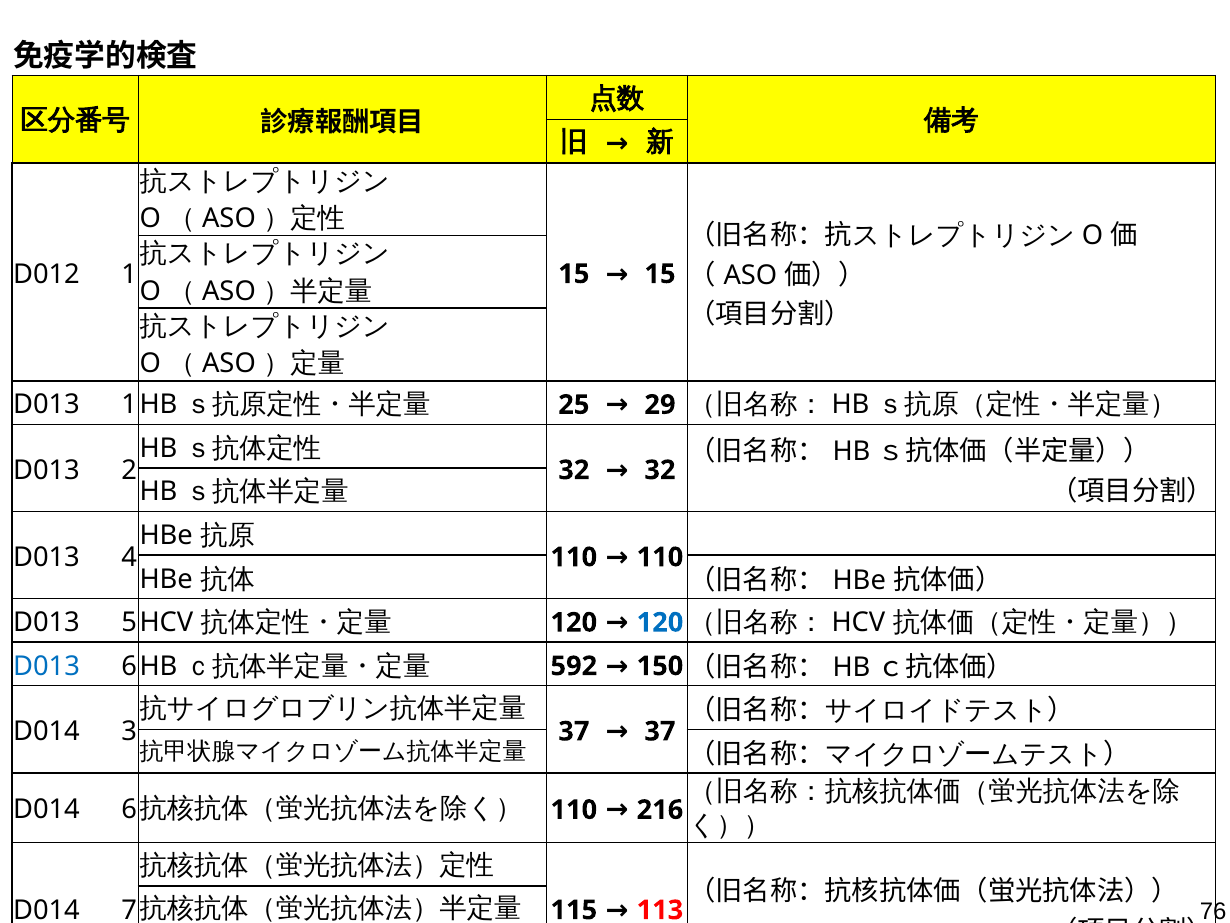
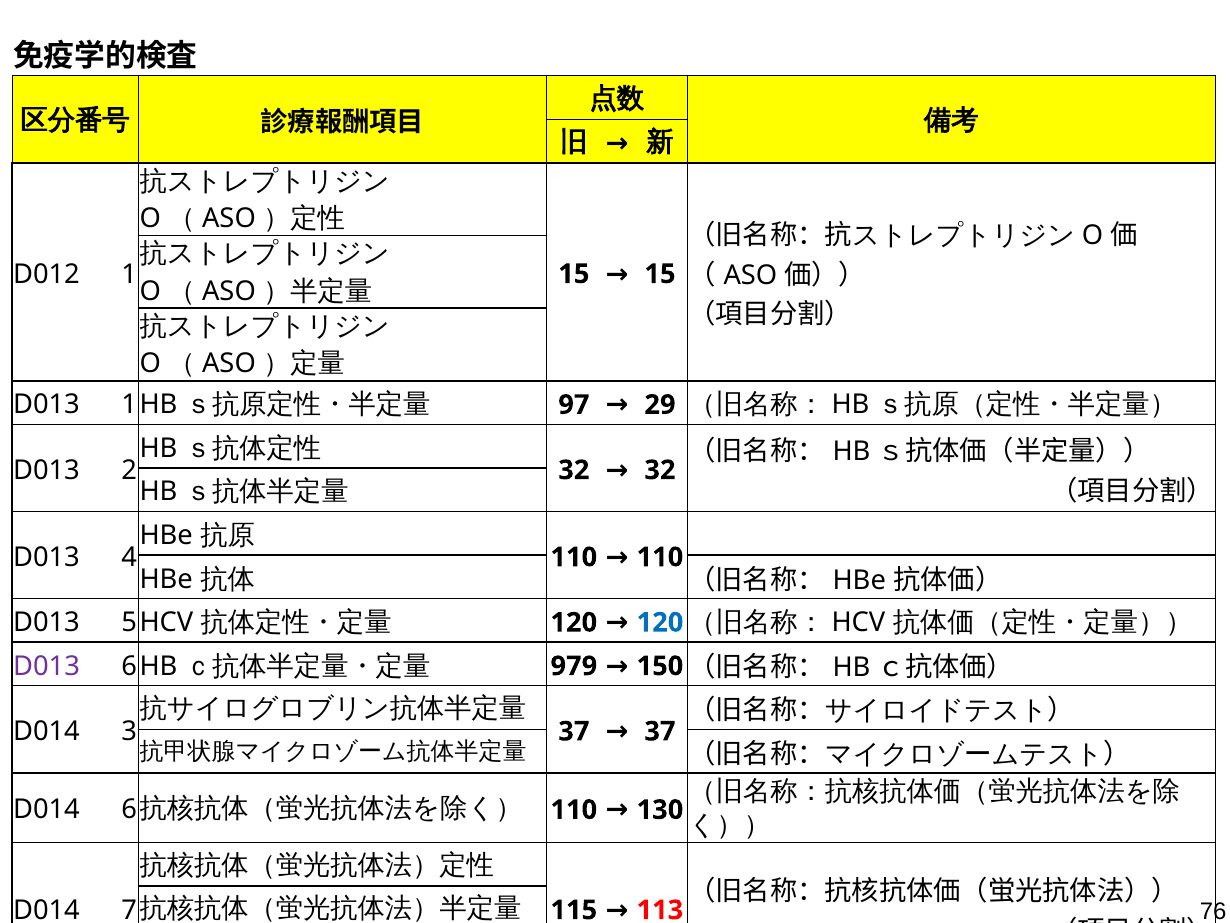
25: 25 -> 97
D013 at (47, 666) colour: blue -> purple
592: 592 -> 979
216: 216 -> 130
